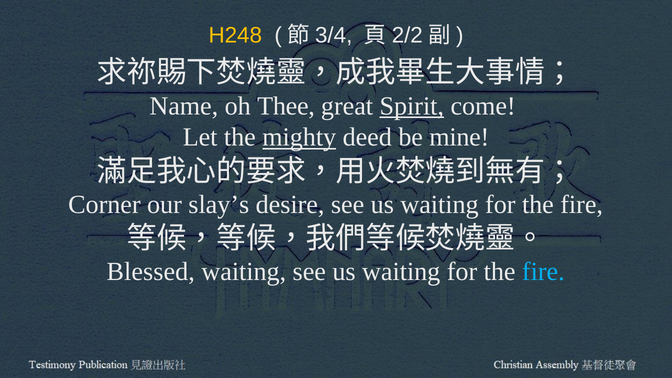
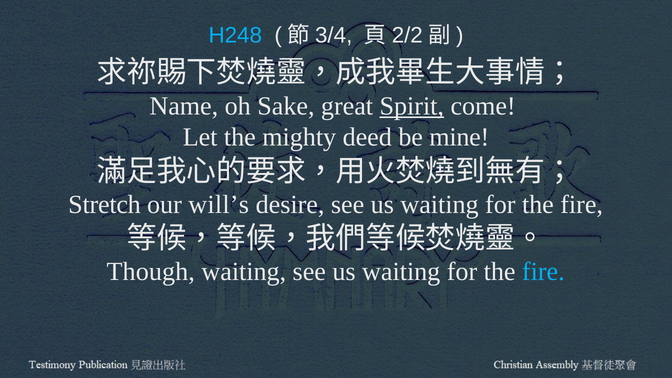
H248 colour: yellow -> light blue
Thee: Thee -> Sake
mighty underline: present -> none
Corner: Corner -> Stretch
slay’s: slay’s -> will’s
Blessed: Blessed -> Though
